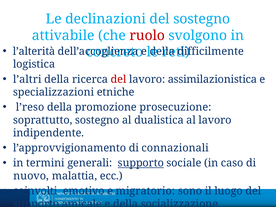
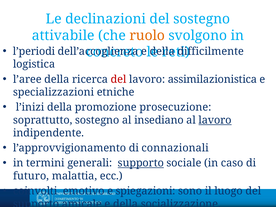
ruolo colour: red -> orange
l’alterità: l’alterità -> l’periodi
l’altri: l’altri -> l’aree
l’reso: l’reso -> l’inizi
dualistica: dualistica -> insediano
lavoro at (215, 120) underline: none -> present
nuovo: nuovo -> futuro
migratorio: migratorio -> spiegazioni
